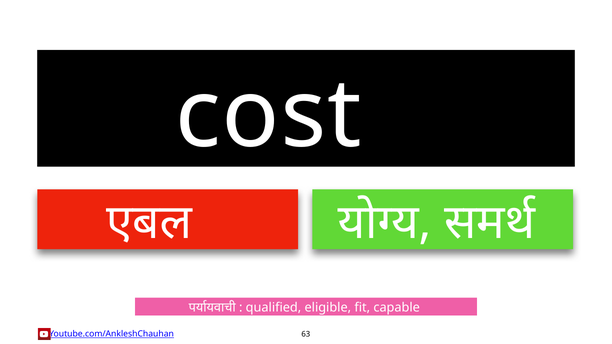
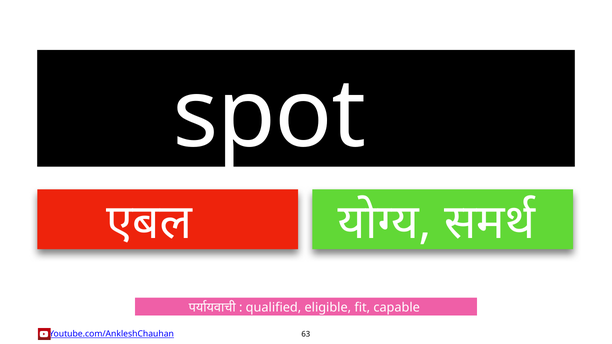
cost: cost -> spot
